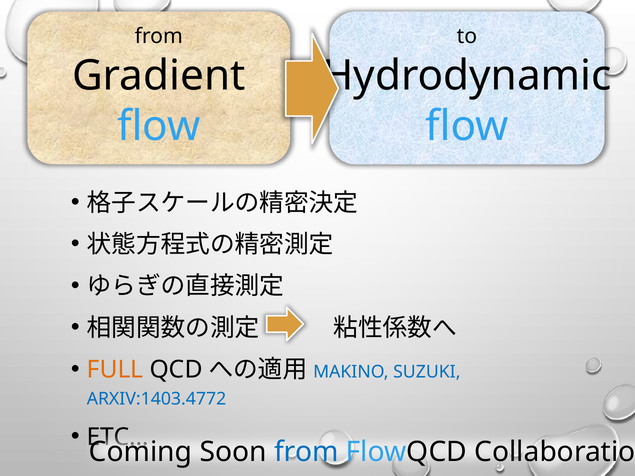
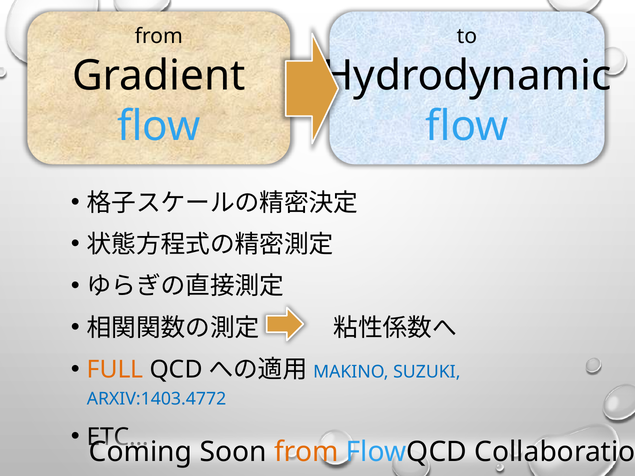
from at (306, 452) colour: blue -> orange
